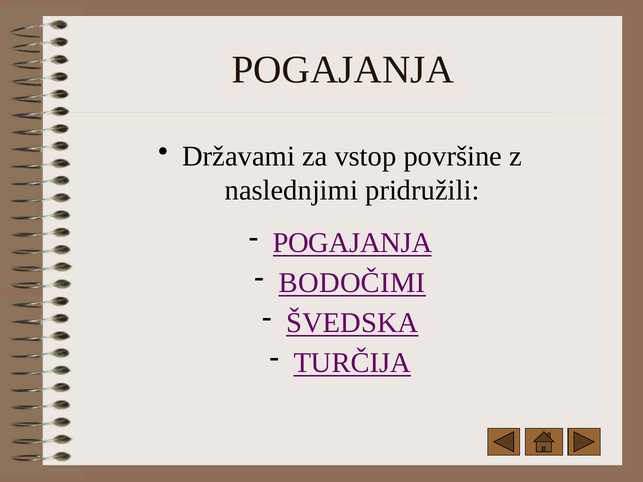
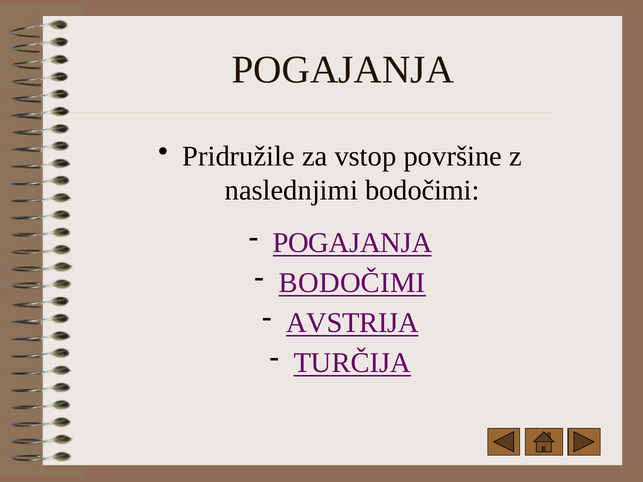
Državami: Državami -> Pridružile
naslednjimi pridružili: pridružili -> bodočimi
ŠVEDSKA: ŠVEDSKA -> AVSTRIJA
